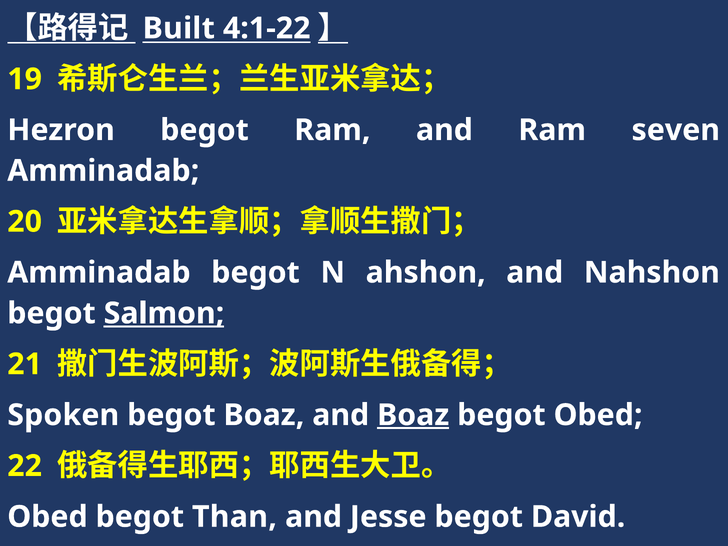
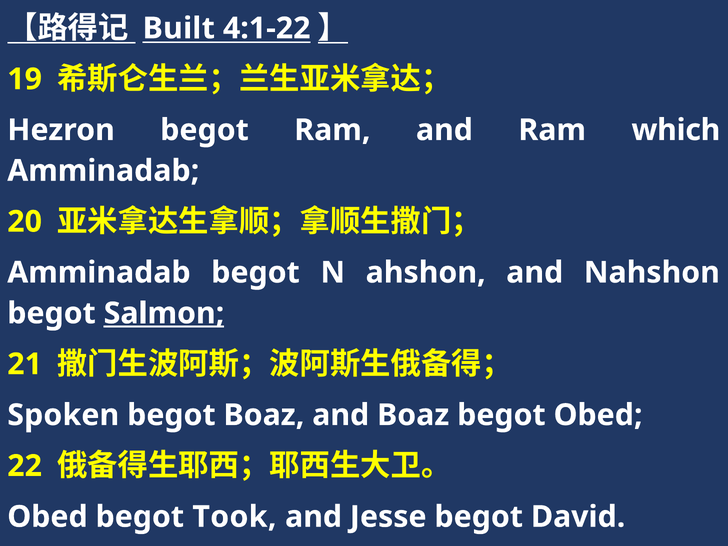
seven: seven -> which
Boaz at (413, 415) underline: present -> none
Than: Than -> Took
